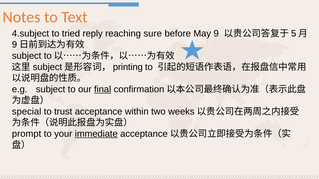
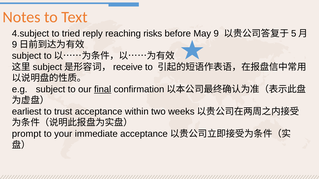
sure: sure -> risks
printing: printing -> receive
special: special -> earliest
immediate underline: present -> none
